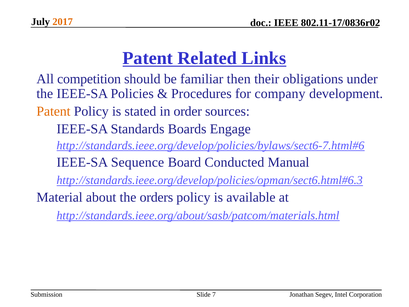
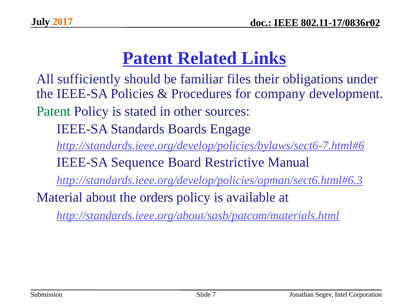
competition: competition -> sufficiently
then: then -> files
Patent at (53, 111) colour: orange -> green
order: order -> other
Conducted: Conducted -> Restrictive
